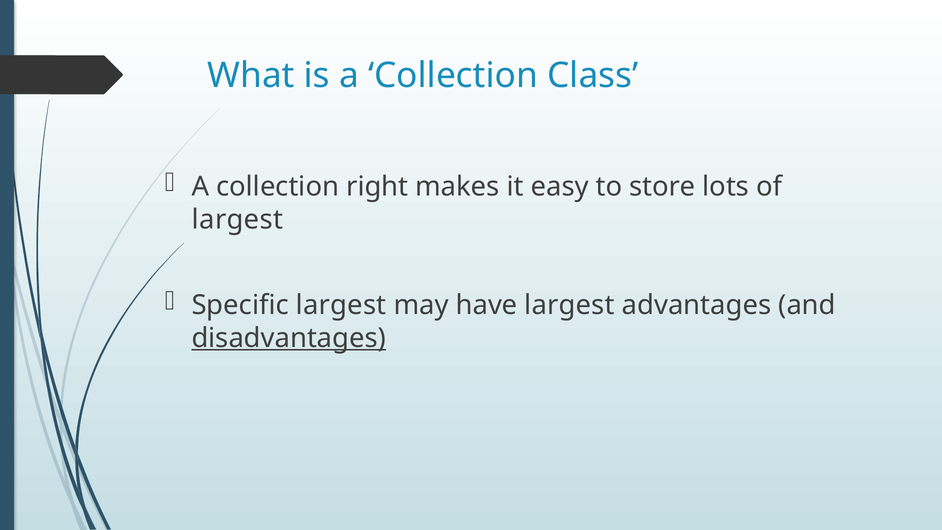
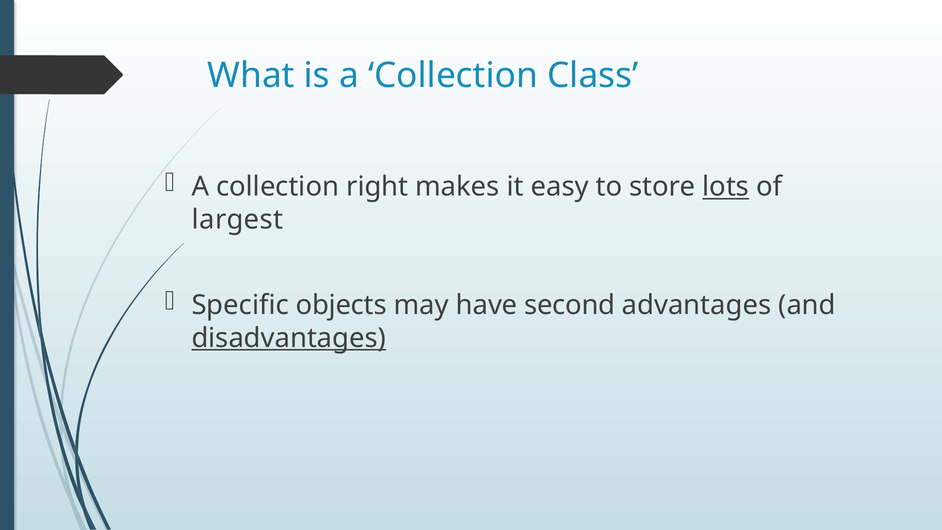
lots underline: none -> present
Specific largest: largest -> objects
have largest: largest -> second
